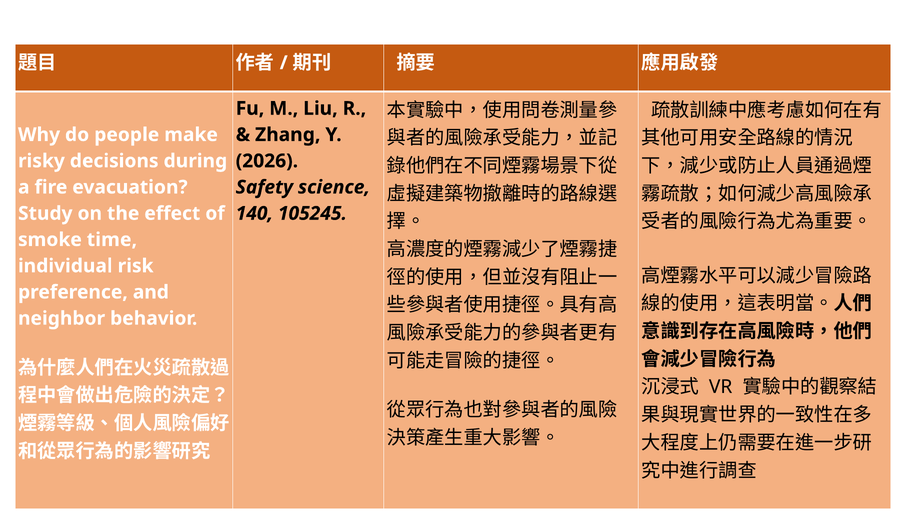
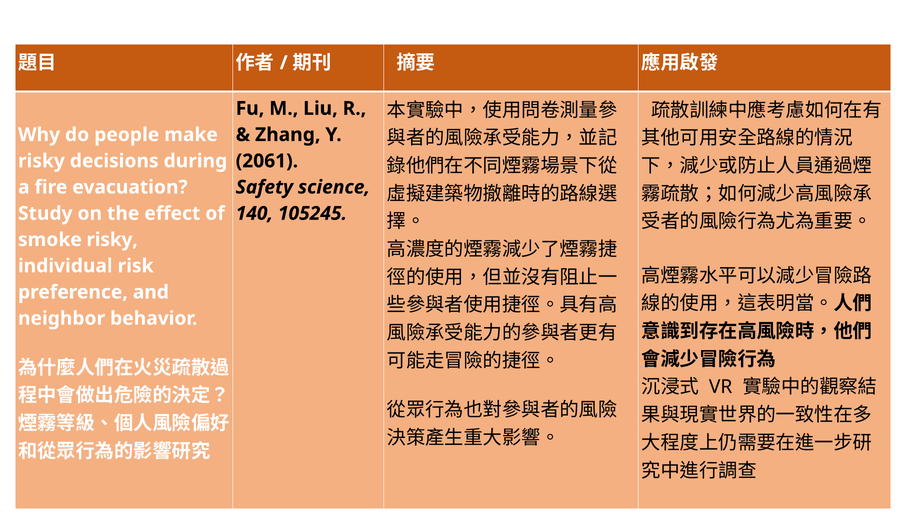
2026: 2026 -> 2061
smoke time: time -> risky
